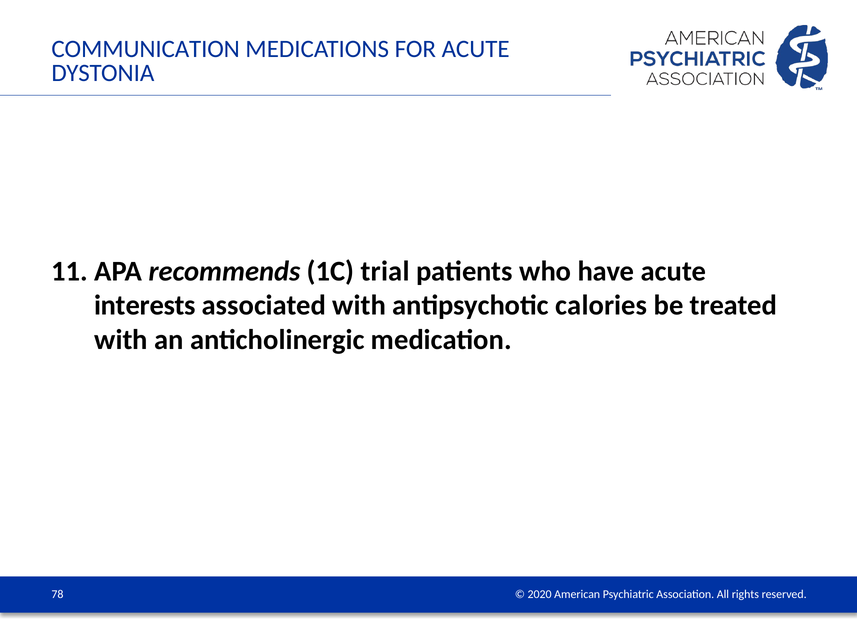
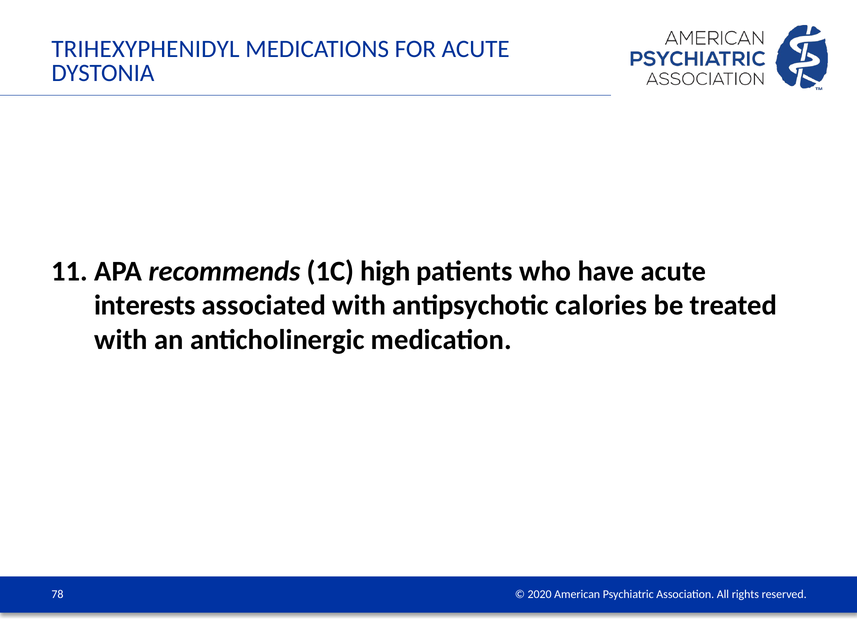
COMMUNICATION: COMMUNICATION -> TRIHEXYPHENIDYL
trial: trial -> high
